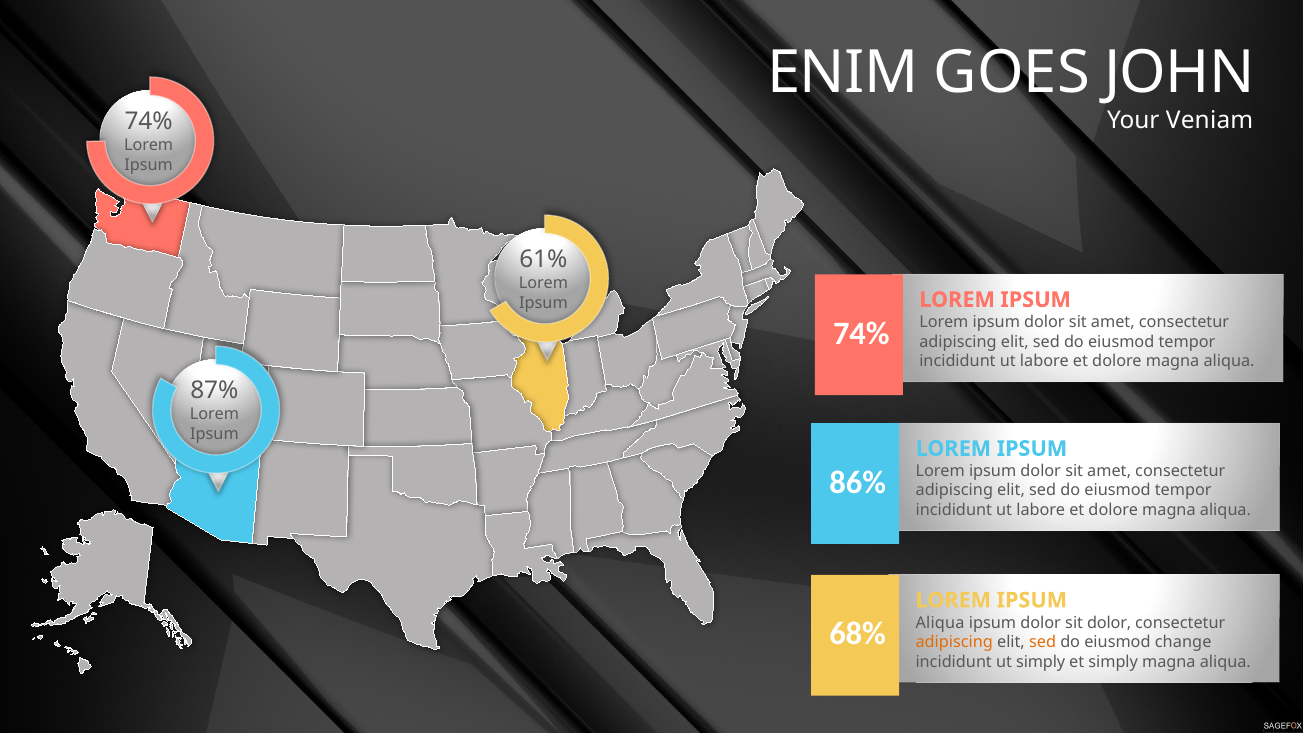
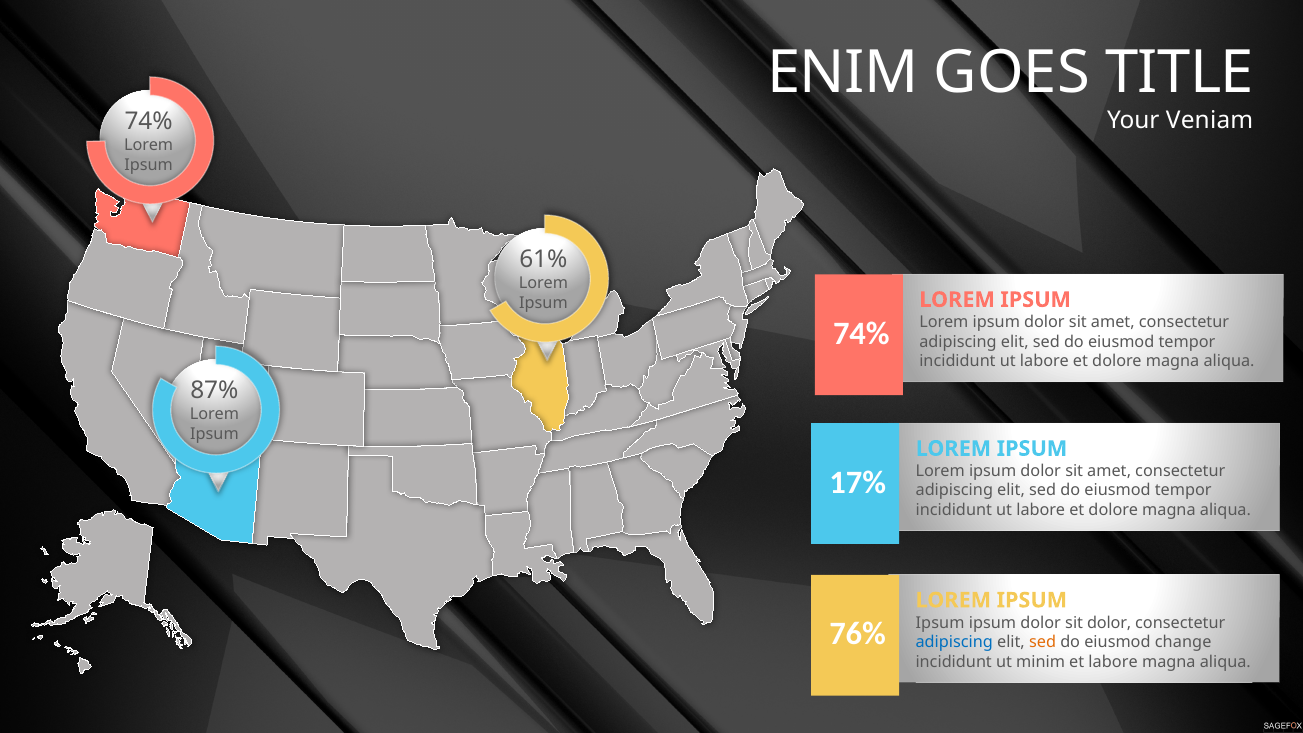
JOHN: JOHN -> TITLE
86%: 86% -> 17%
Aliqua at (940, 623): Aliqua -> Ipsum
68%: 68% -> 76%
adipiscing at (954, 642) colour: orange -> blue
ut simply: simply -> minim
et simply: simply -> labore
